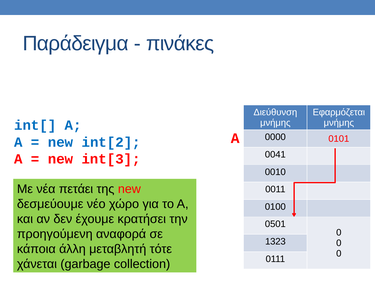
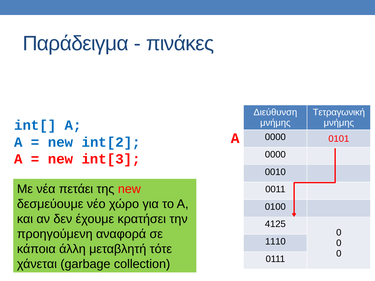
Εφαρμόζεται: Εφαρμόζεται -> Τετραγωνική
0041 at (275, 155): 0041 -> 0000
0501: 0501 -> 4125
1323: 1323 -> 1110
